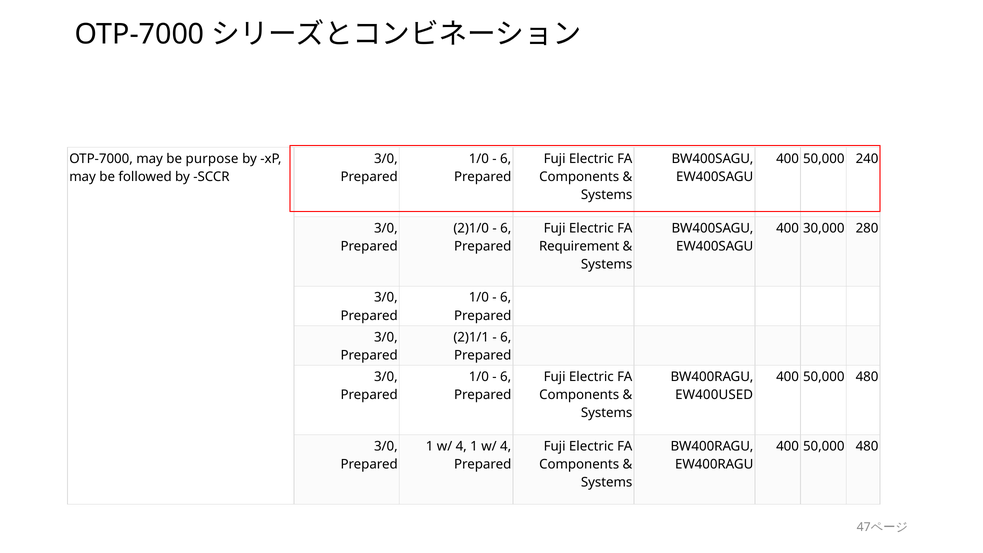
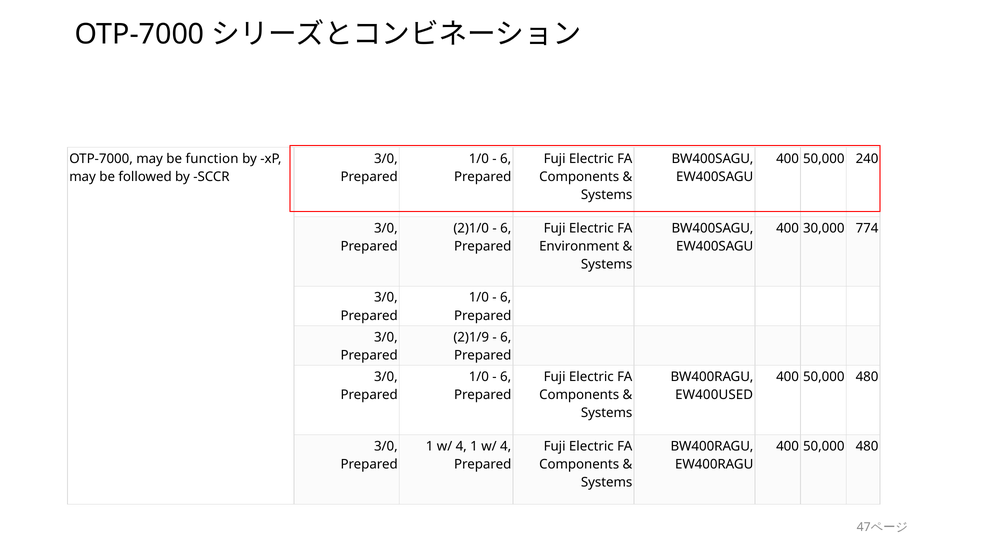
purpose: purpose -> function
280: 280 -> 774
Requirement: Requirement -> Environment
2)1/1: 2)1/1 -> 2)1/9
